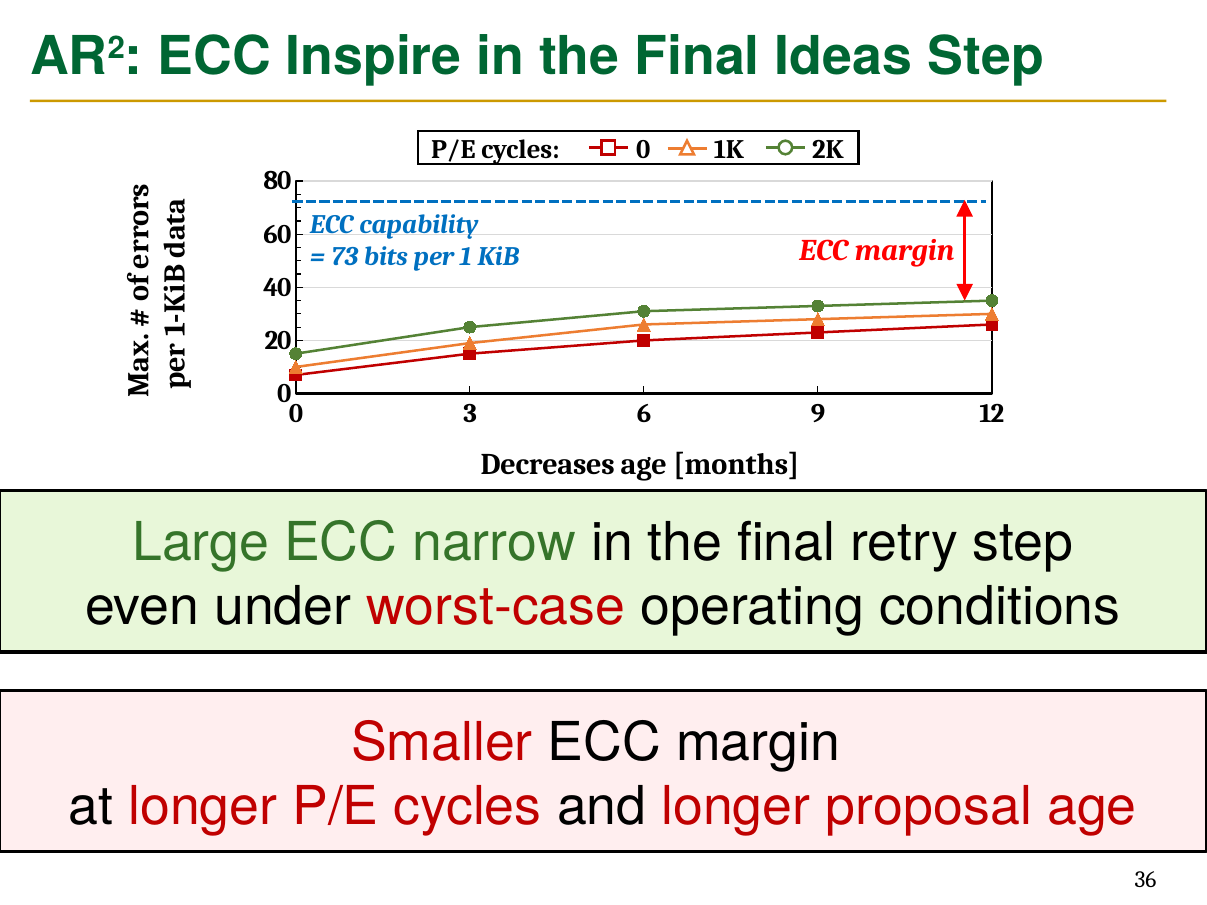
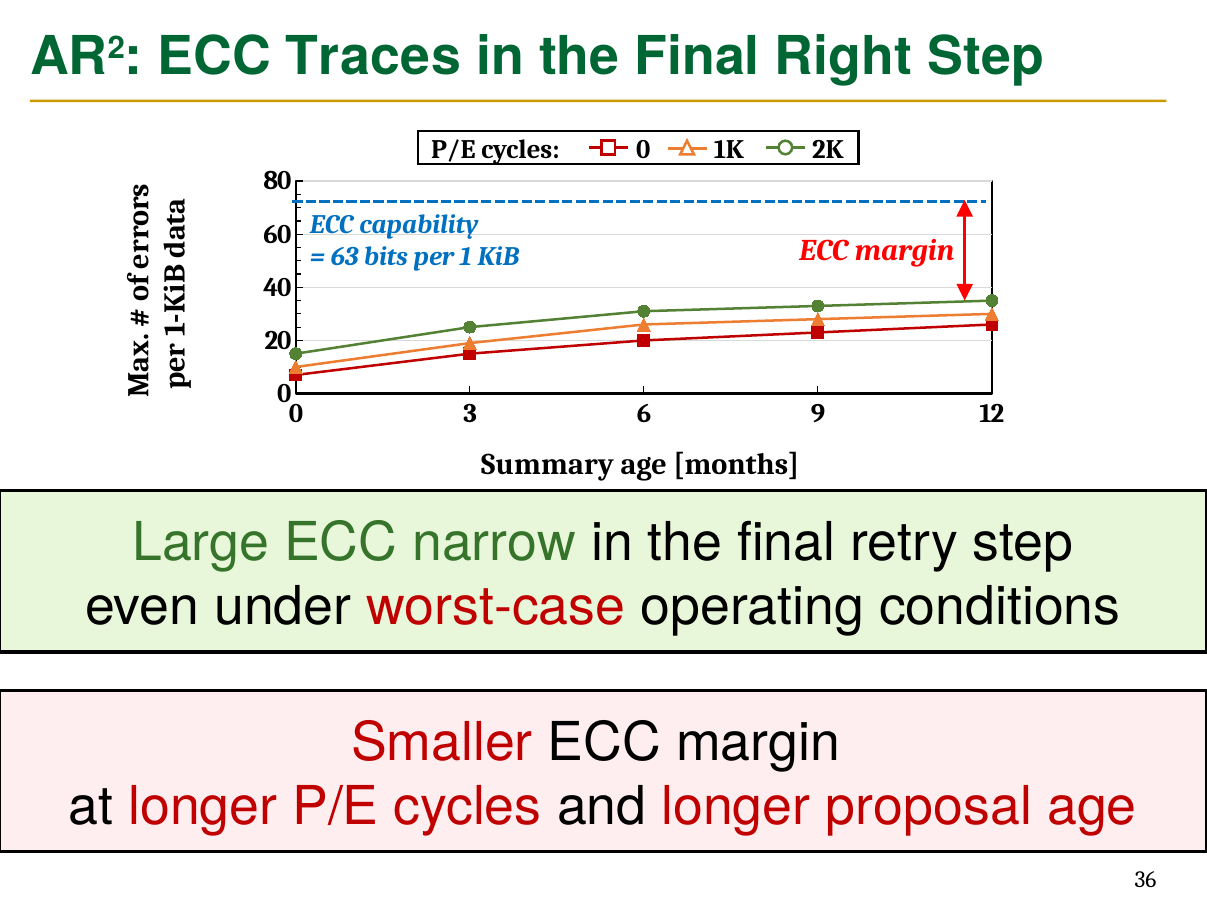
Inspire: Inspire -> Traces
Ideas: Ideas -> Right
73: 73 -> 63
Decreases: Decreases -> Summary
